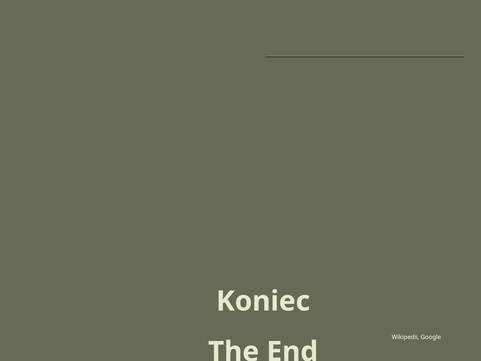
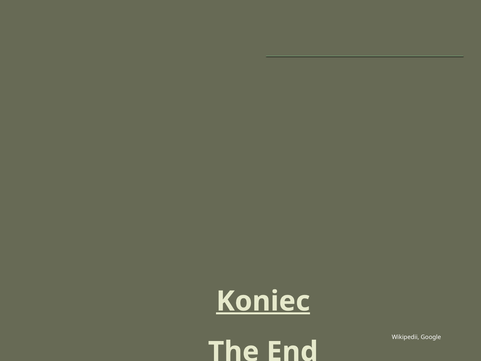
Koniec underline: none -> present
